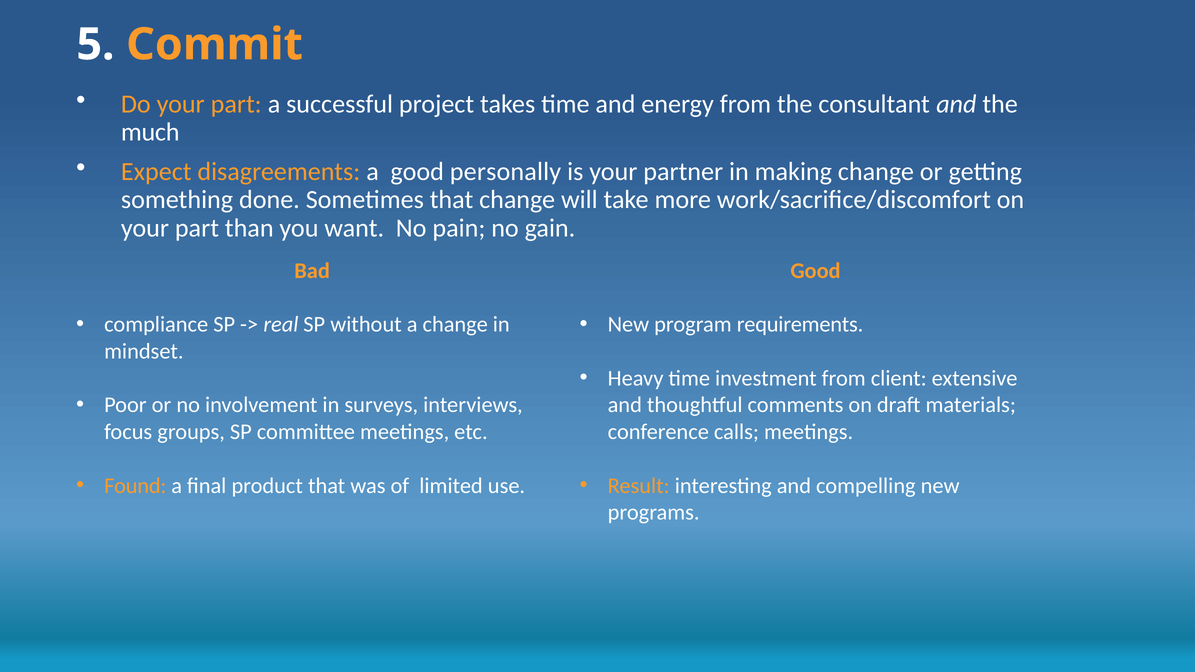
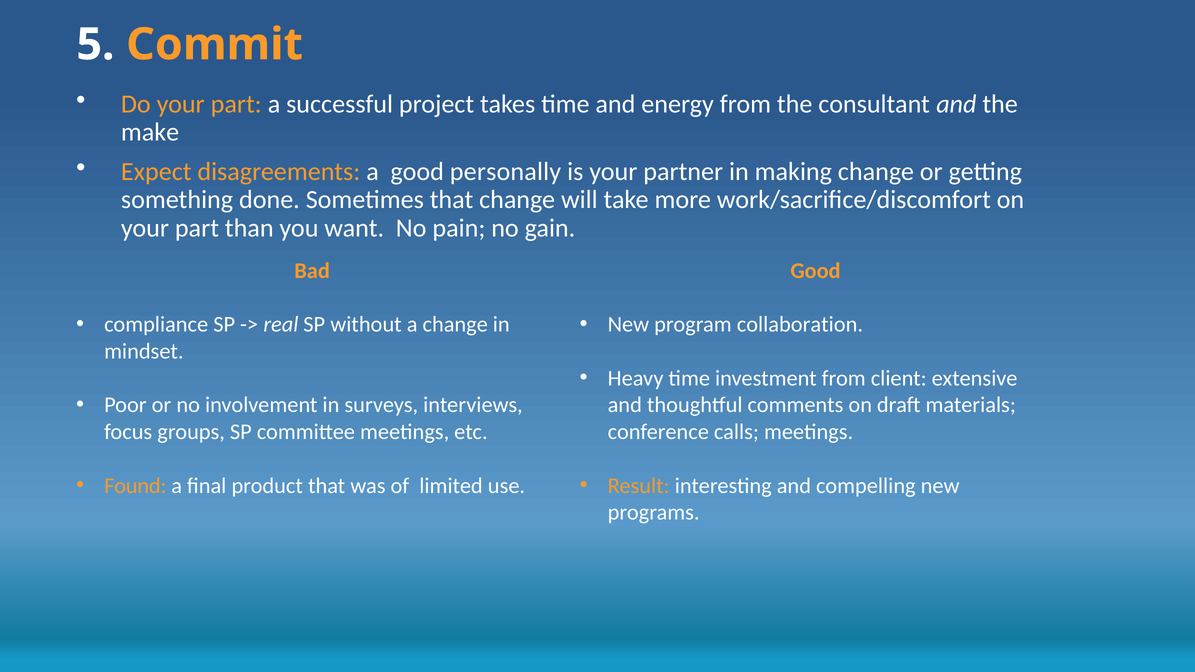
much: much -> make
requirements: requirements -> collaboration
